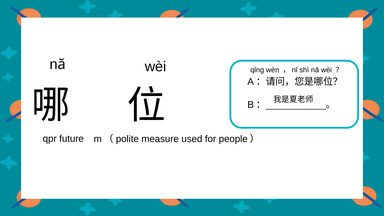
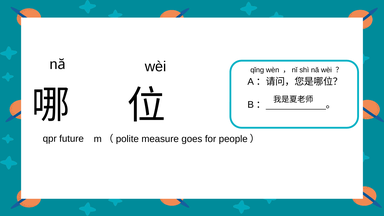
used: used -> goes
